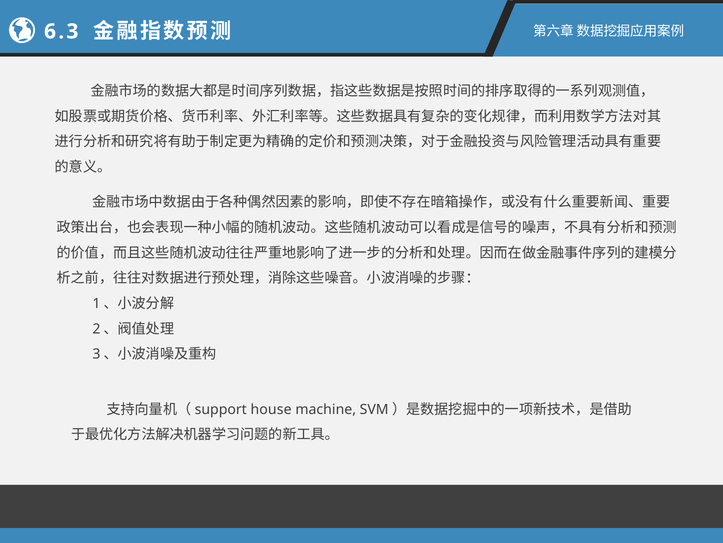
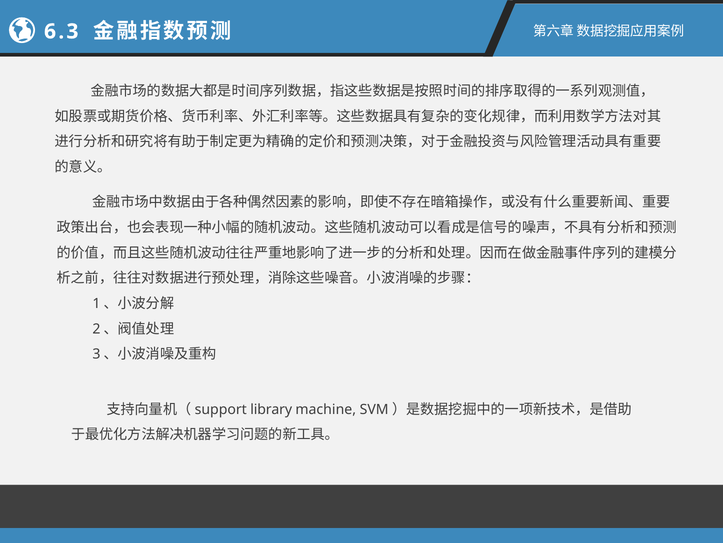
house: house -> library
